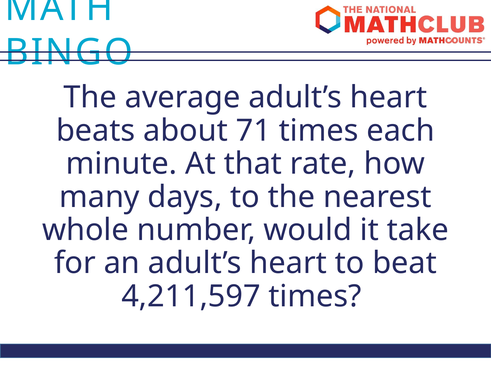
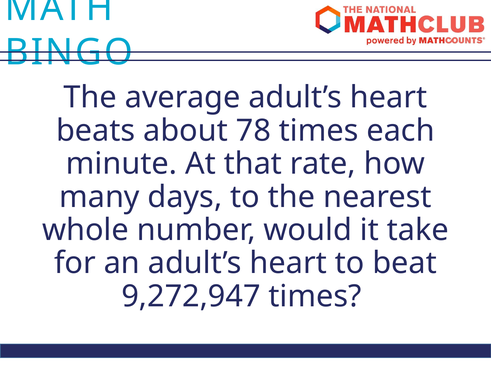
71: 71 -> 78
4,211,597: 4,211,597 -> 9,272,947
